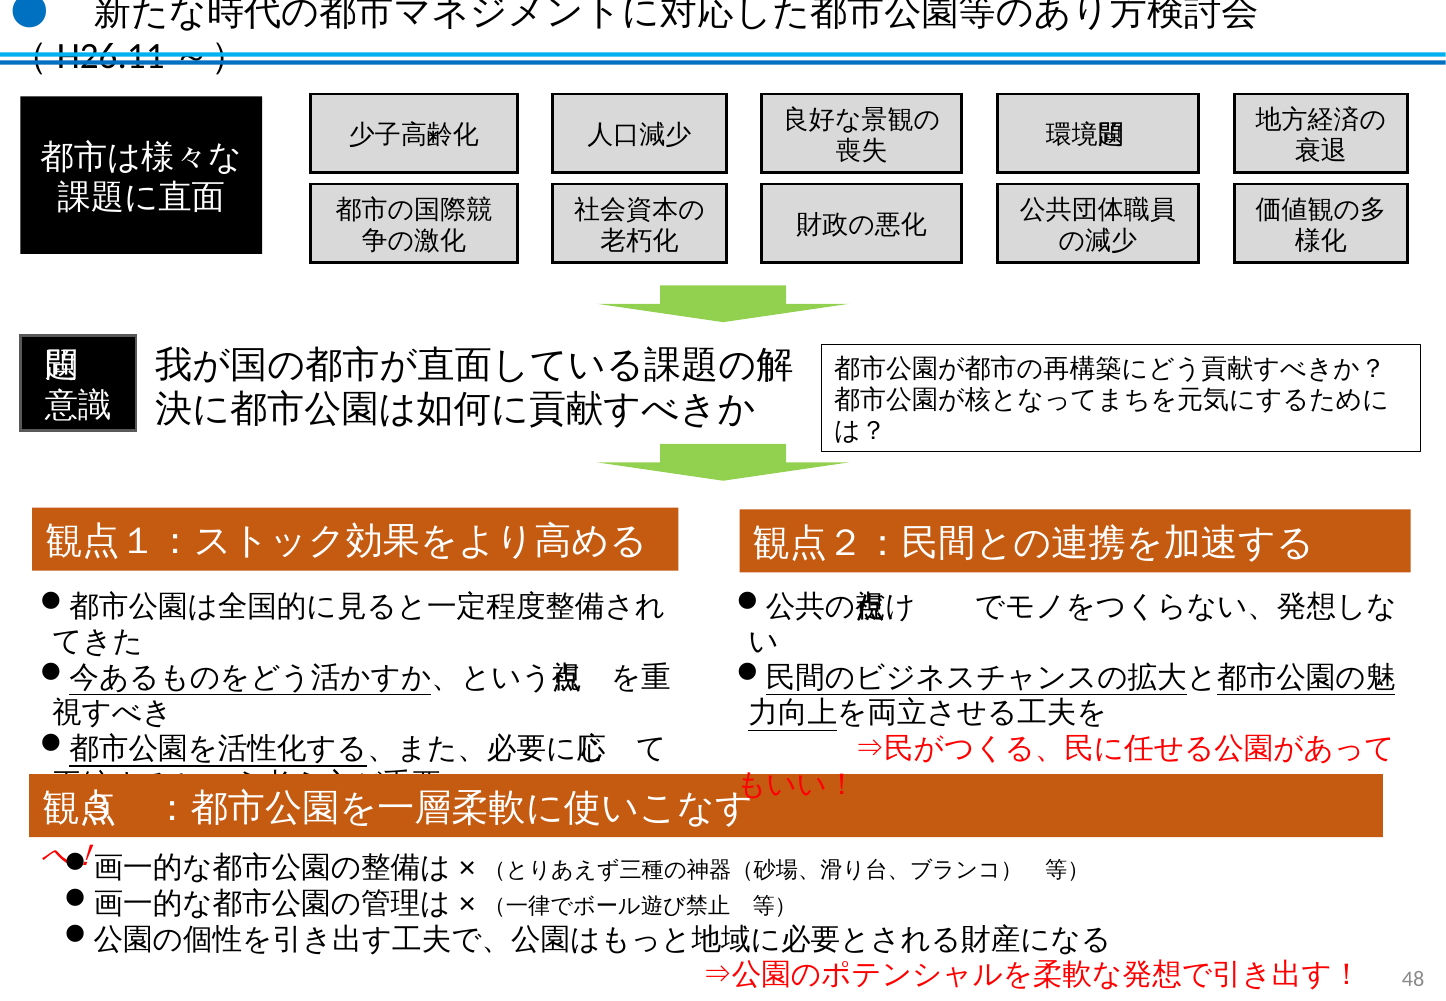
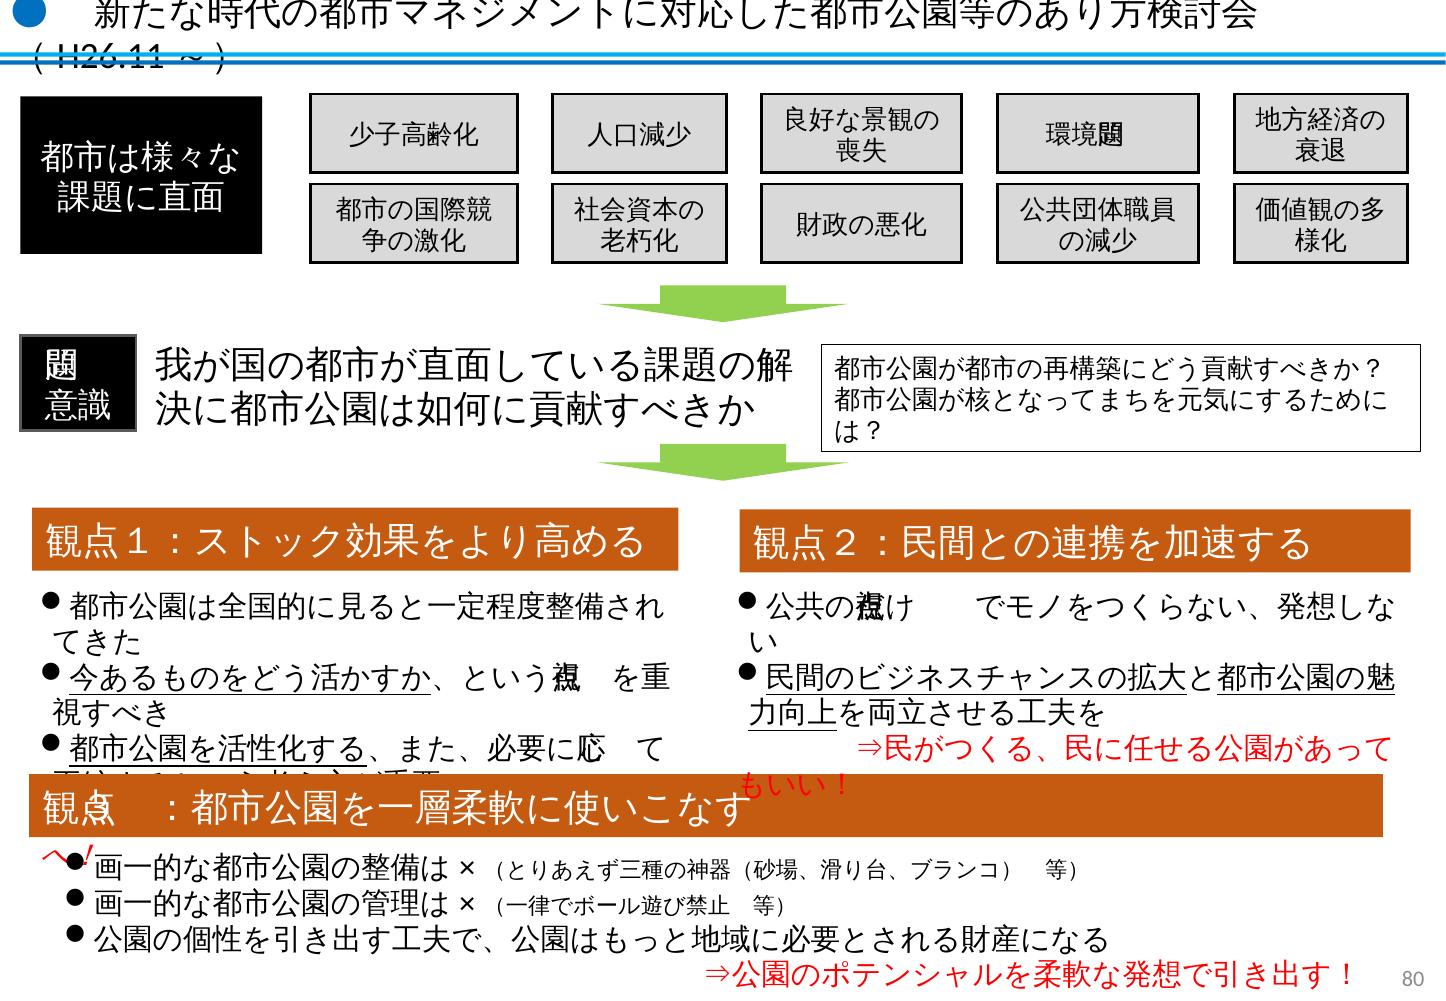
48: 48 -> 80
